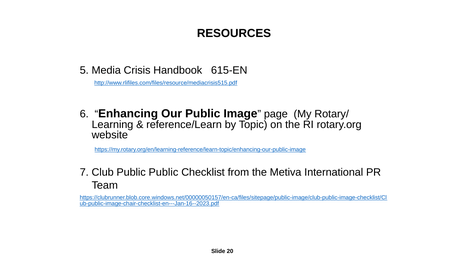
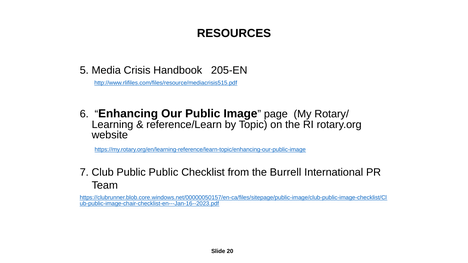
615-EN: 615-EN -> 205-EN
Metiva: Metiva -> Burrell
